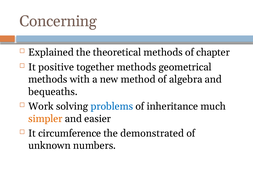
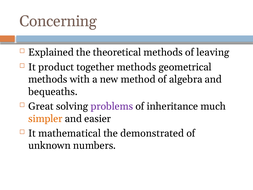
chapter: chapter -> leaving
positive: positive -> product
Work: Work -> Great
problems colour: blue -> purple
circumference: circumference -> mathematical
